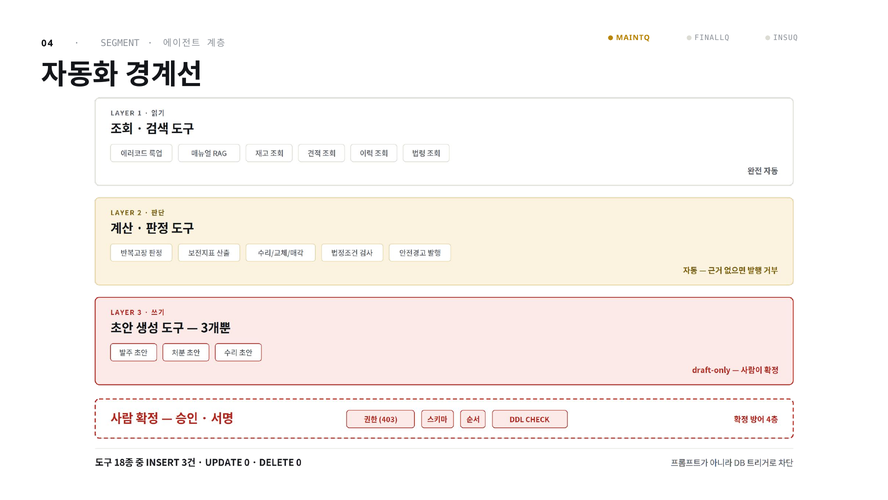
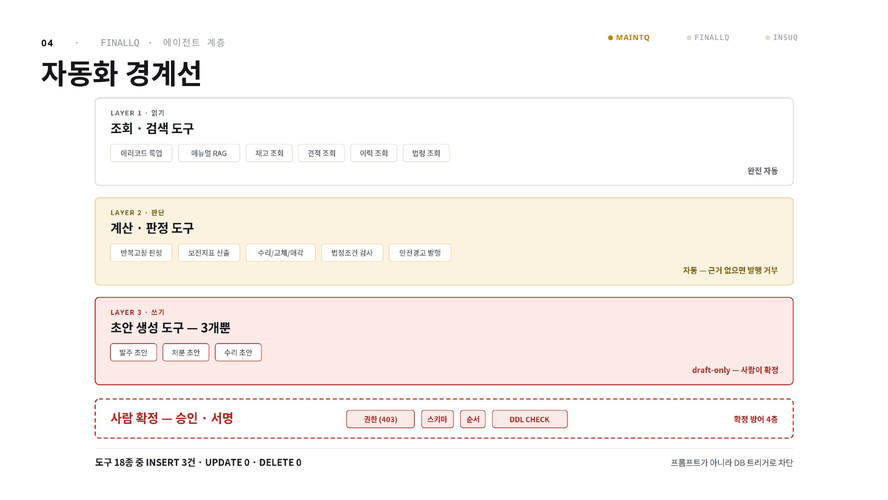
SEGMENT at (120, 43): SEGMENT -> FINALLQ
